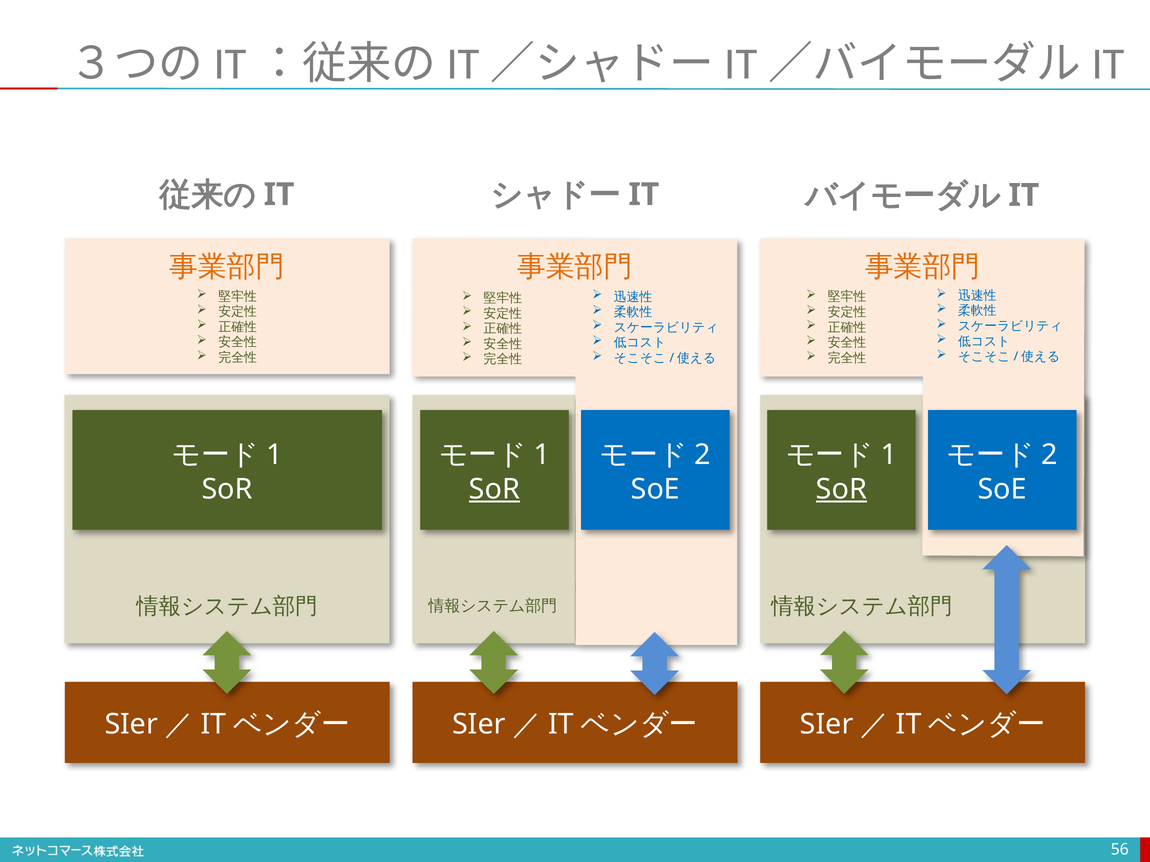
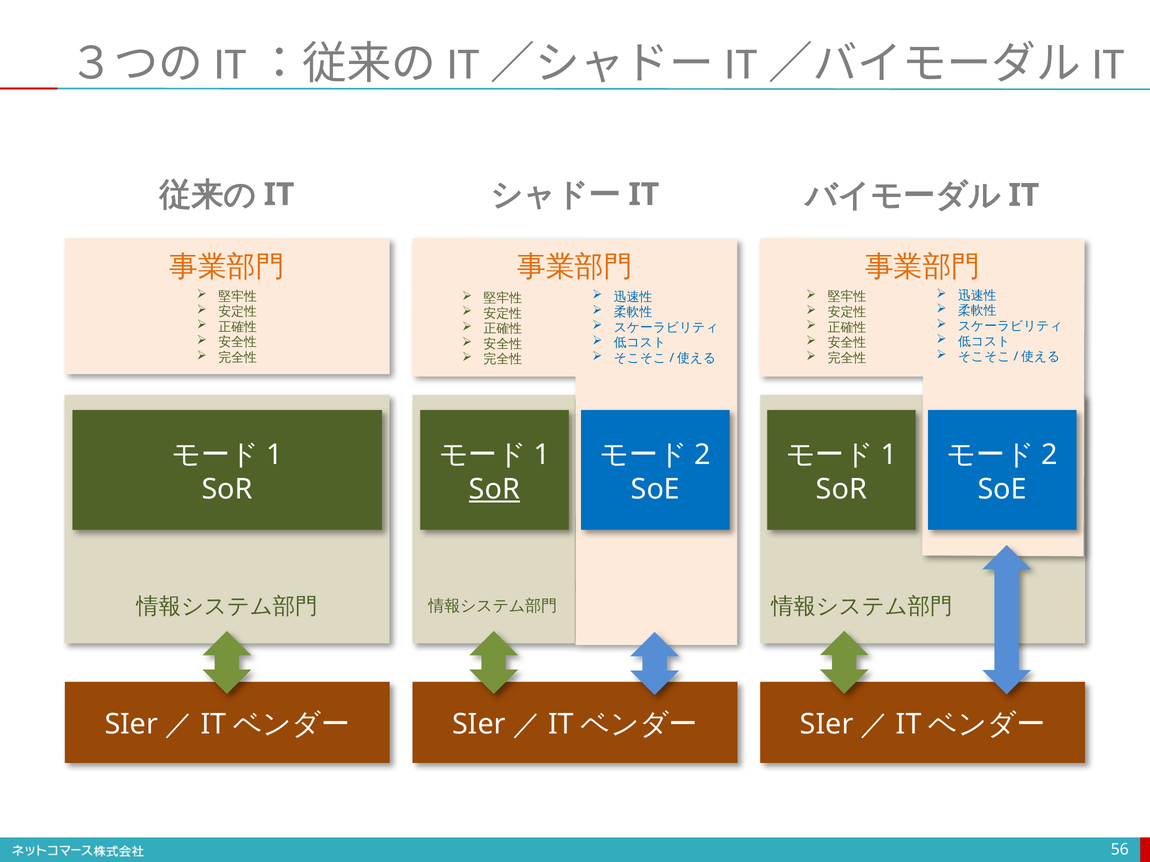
SoR at (841, 489) underline: present -> none
